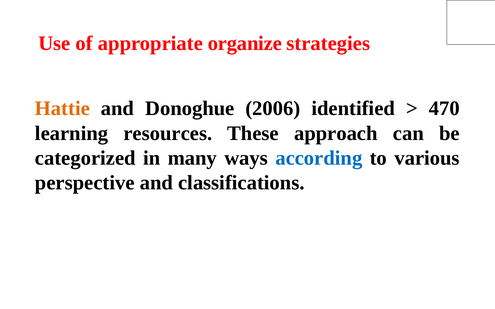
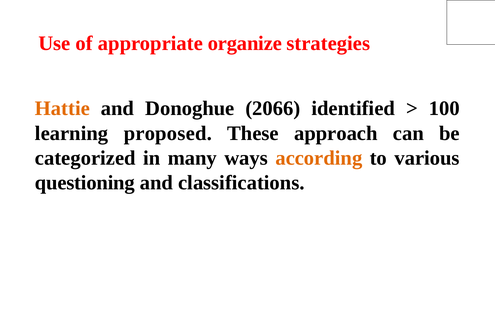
2006: 2006 -> 2066
470: 470 -> 100
resources: resources -> proposed
according colour: blue -> orange
perspective: perspective -> questioning
